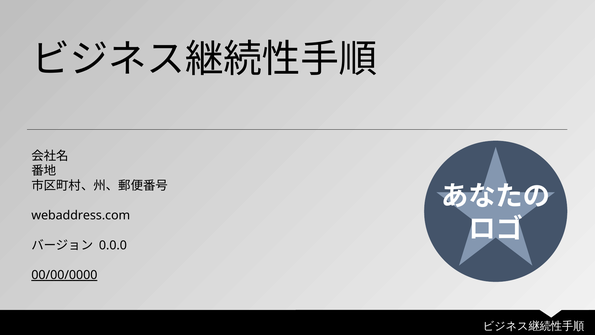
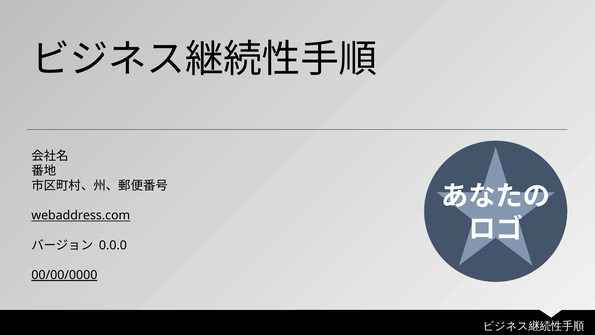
webaddress.com underline: none -> present
